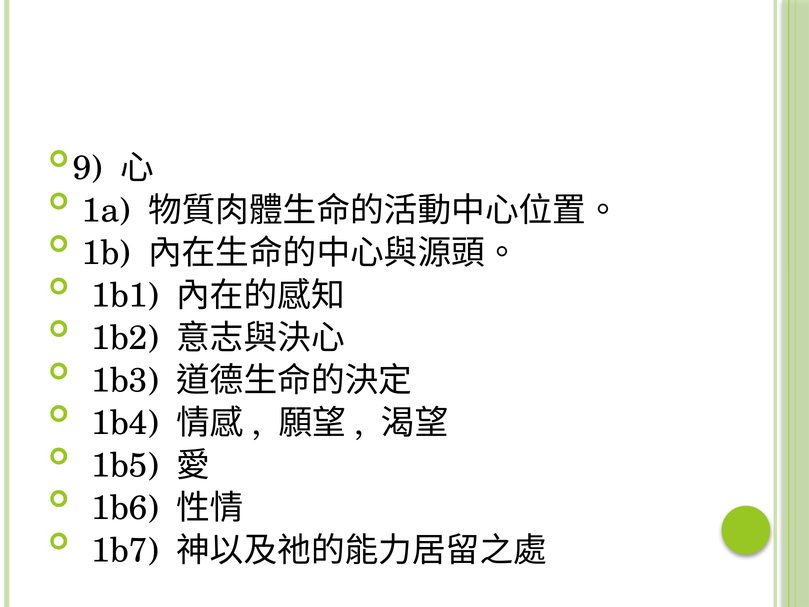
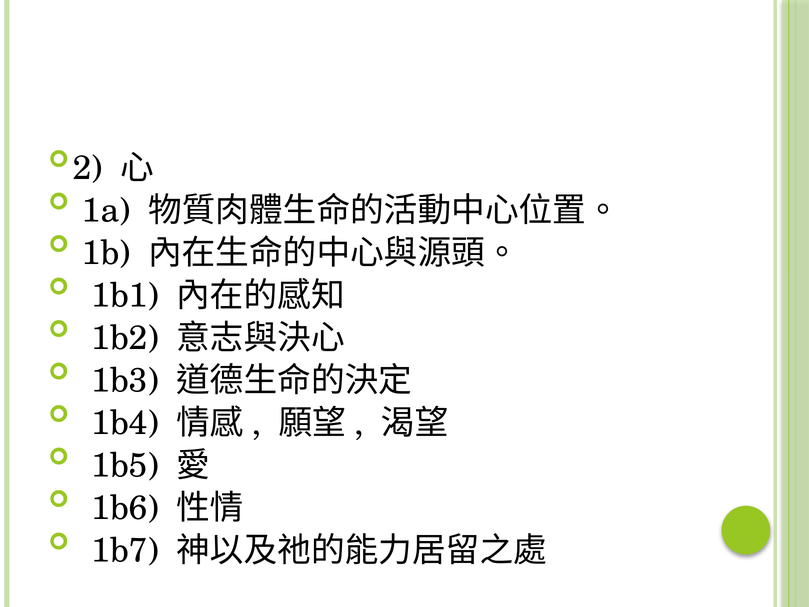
9: 9 -> 2
